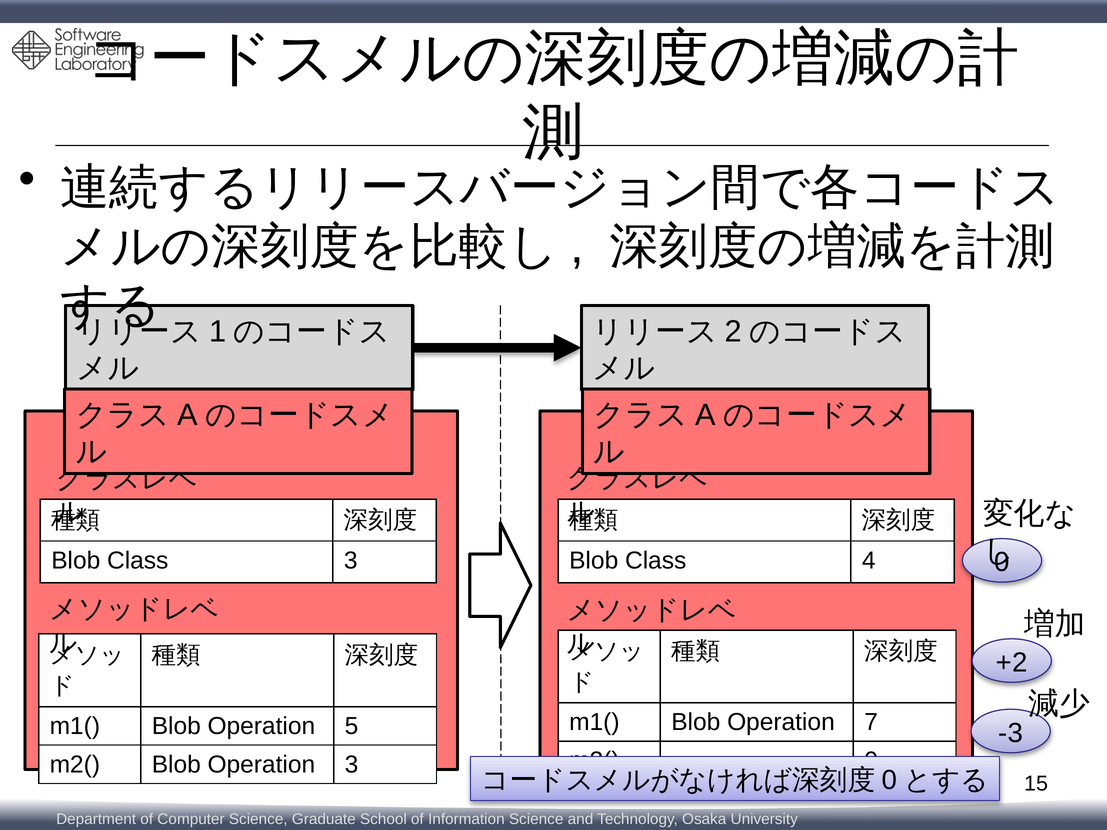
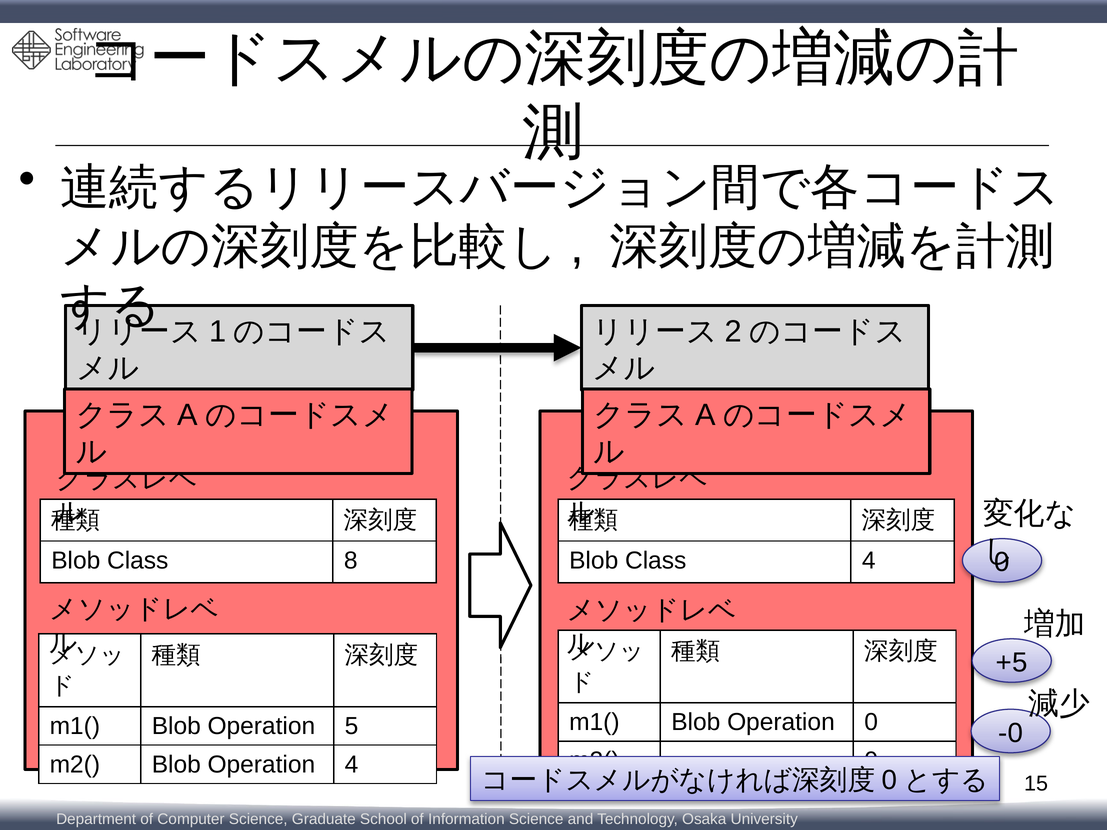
Class 3: 3 -> 8
+2: +2 -> +5
Operation 7: 7 -> 0
-3: -3 -> -0
Operation 3: 3 -> 4
